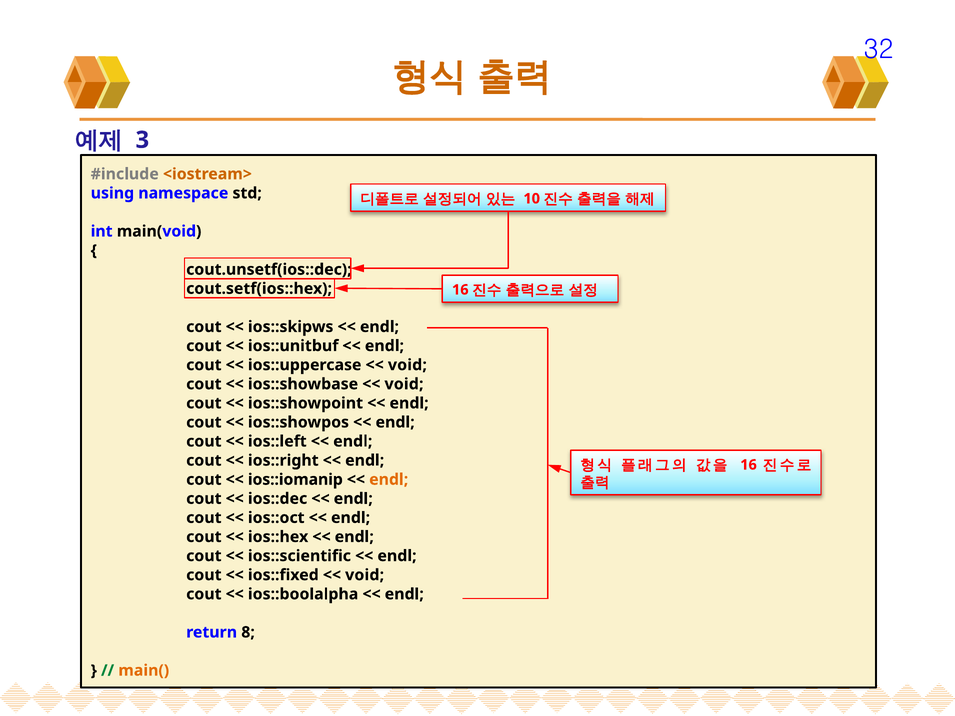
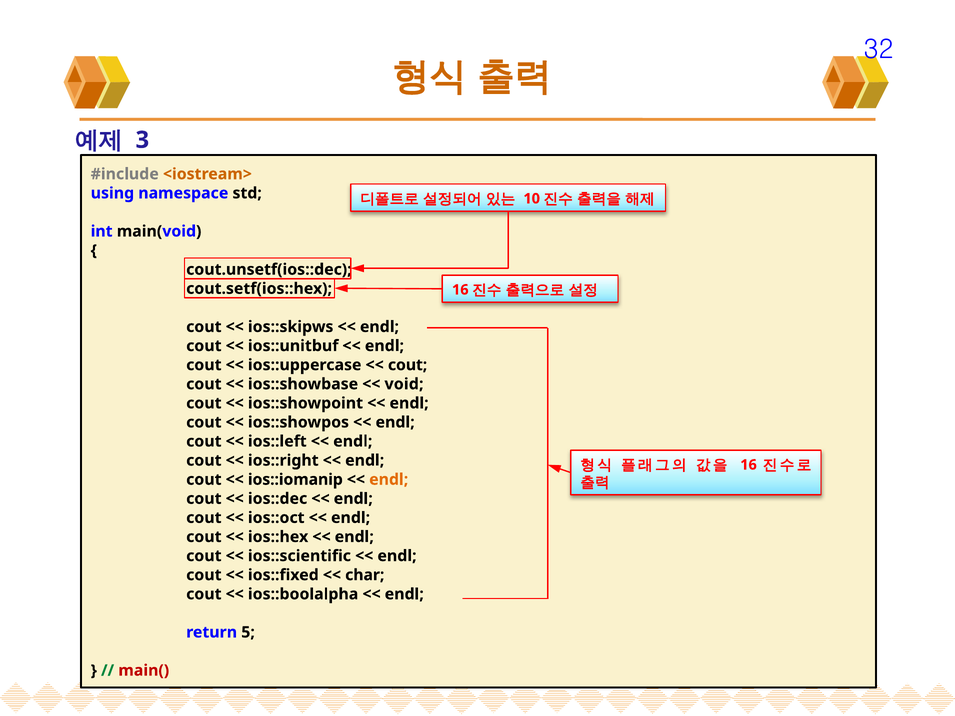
void at (407, 365): void -> cout
void at (365, 575): void -> char
8: 8 -> 5
main( colour: orange -> red
